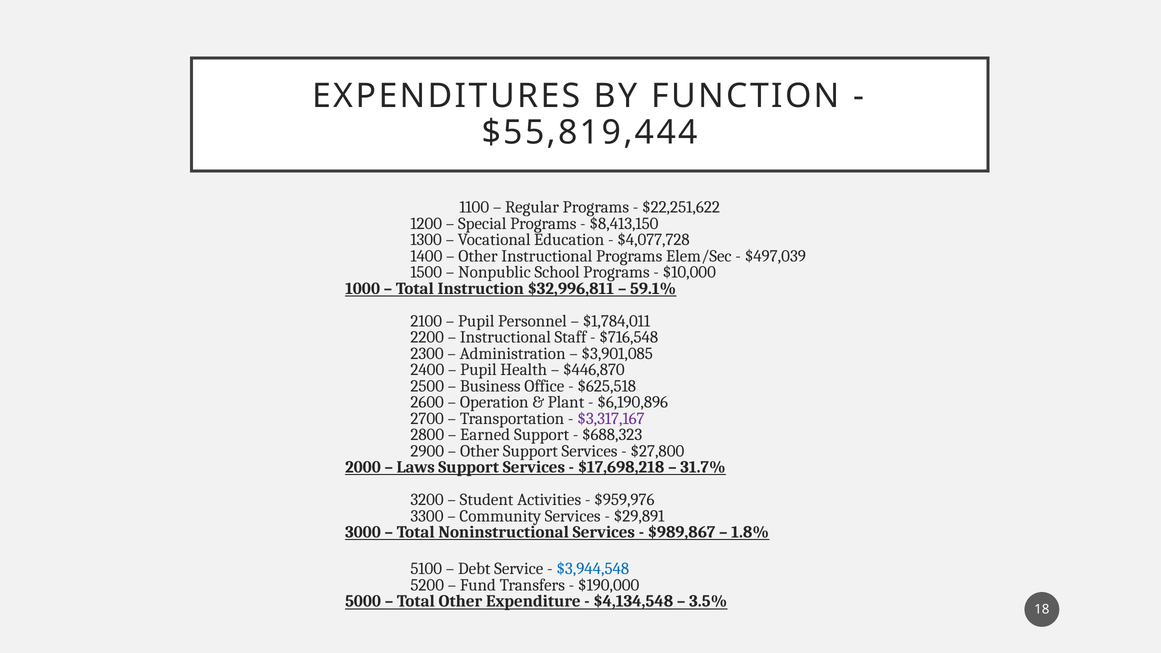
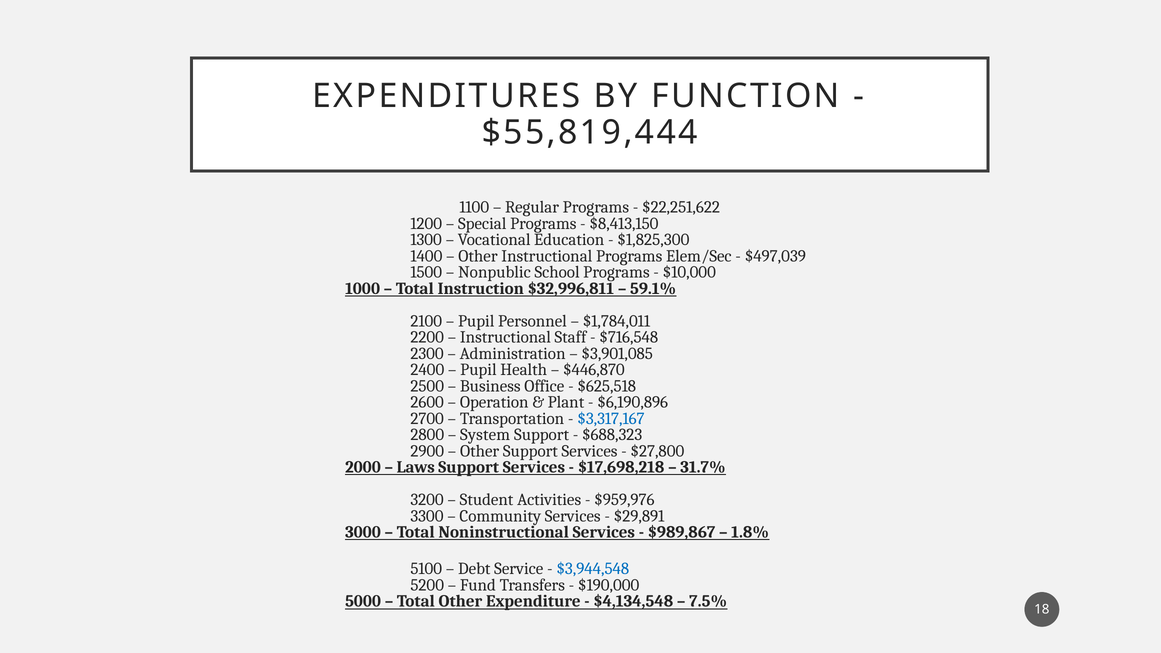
$4,077,728: $4,077,728 -> $1,825,300
$3,317,167 colour: purple -> blue
Earned: Earned -> System
3.5%: 3.5% -> 7.5%
